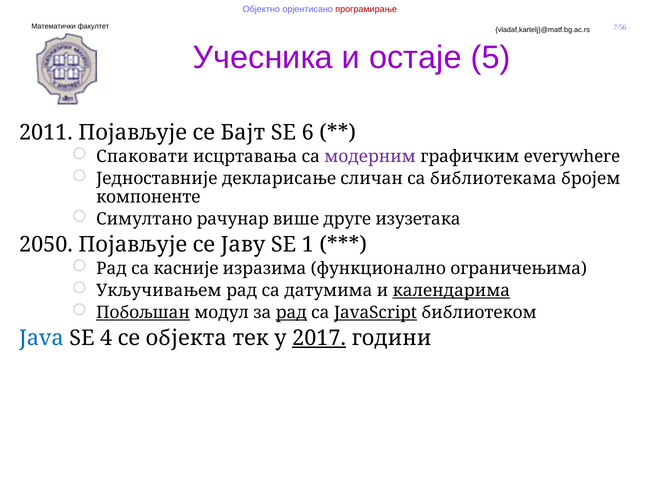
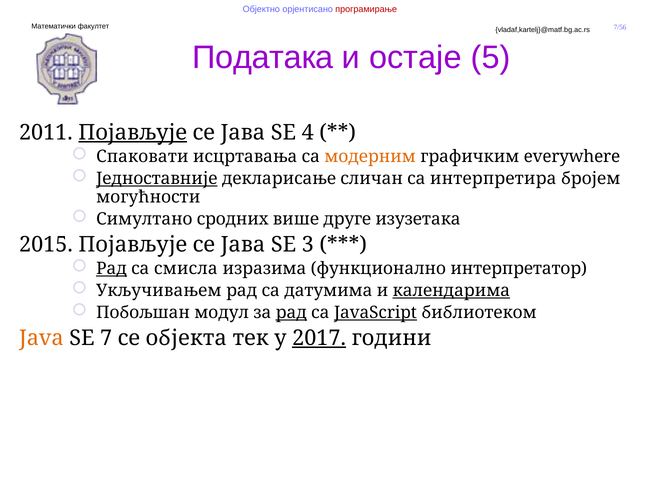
Учесника: Учесника -> Података
Појављује at (133, 132) underline: none -> present
Бајт at (243, 132): Бајт -> Јава
6: 6 -> 4
модерним colour: purple -> orange
Једноставније underline: none -> present
библиотекама: библиотекама -> интерпретира
компоненте: компоненте -> могућности
рачунар: рачунар -> сродних
2050: 2050 -> 2015
Јаву at (243, 244): Јаву -> Јава
1: 1 -> 3
Рад at (111, 269) underline: none -> present
касније: касније -> смисла
ограничењима: ограничењима -> интерпретатор
Побољшан underline: present -> none
Java colour: blue -> orange
4: 4 -> 7
